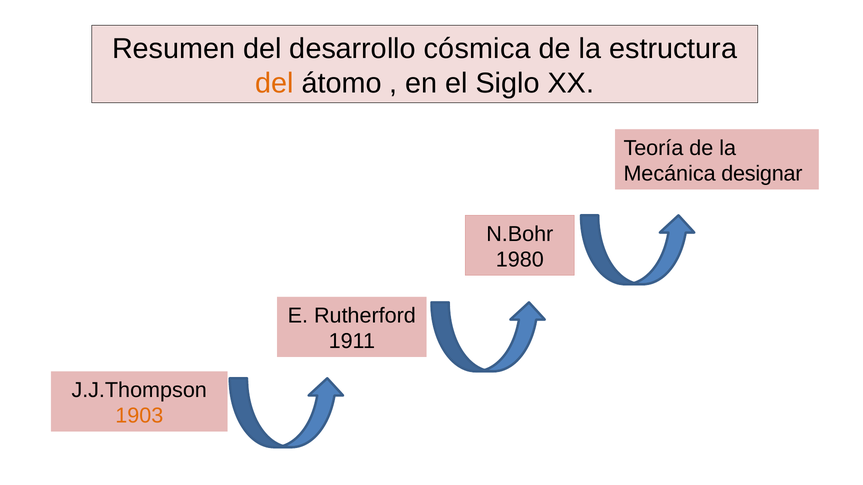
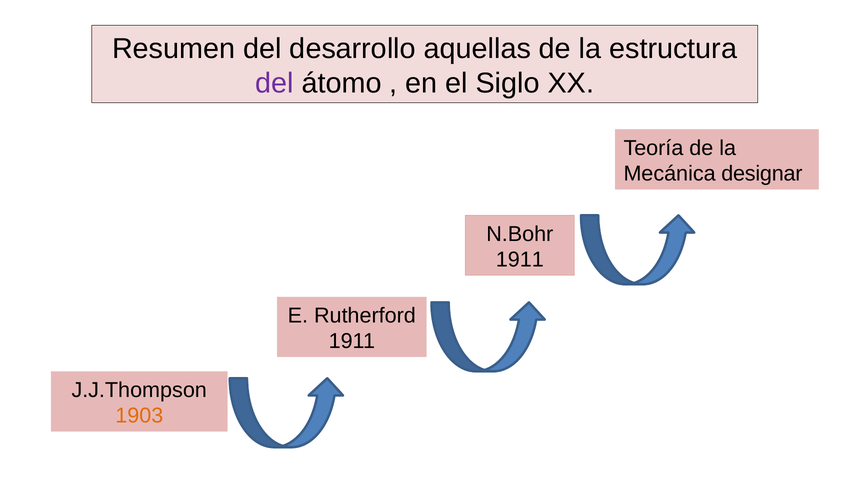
cósmica: cósmica -> aquellas
del at (274, 83) colour: orange -> purple
1980 at (520, 260): 1980 -> 1911
